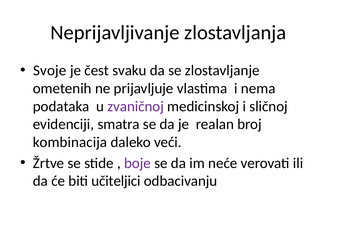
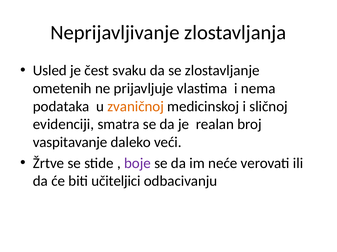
Svoje: Svoje -> Usled
zvaničnoj colour: purple -> orange
kombinacija: kombinacija -> vaspitavanje
